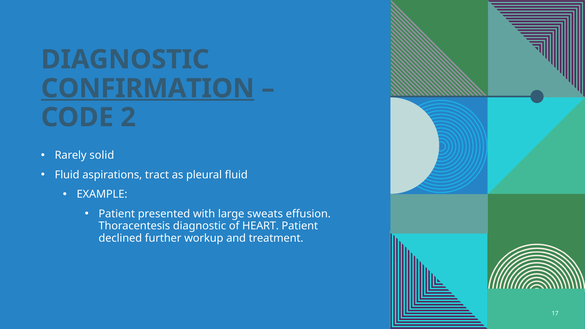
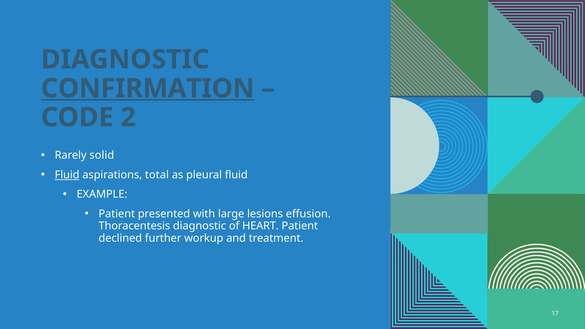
Fluid at (67, 175) underline: none -> present
tract: tract -> total
sweats: sweats -> lesions
